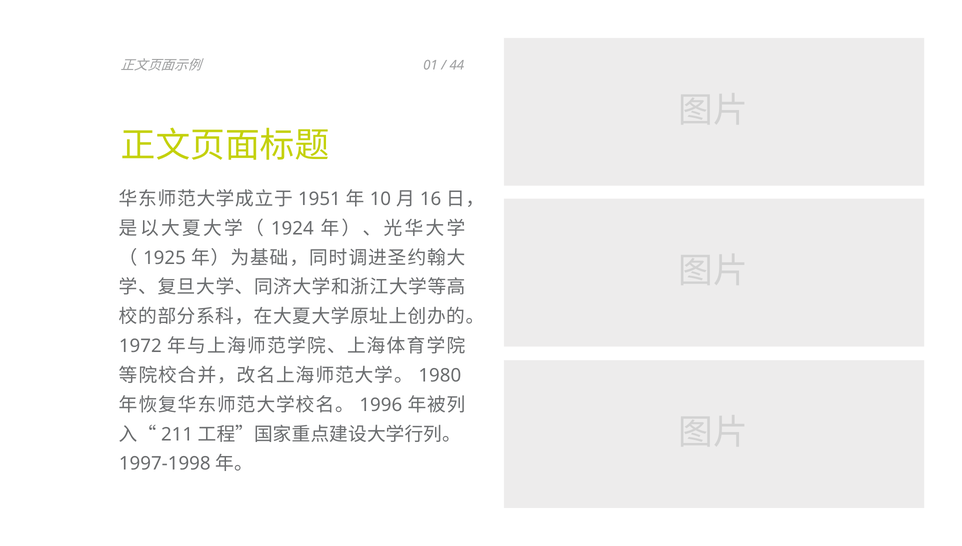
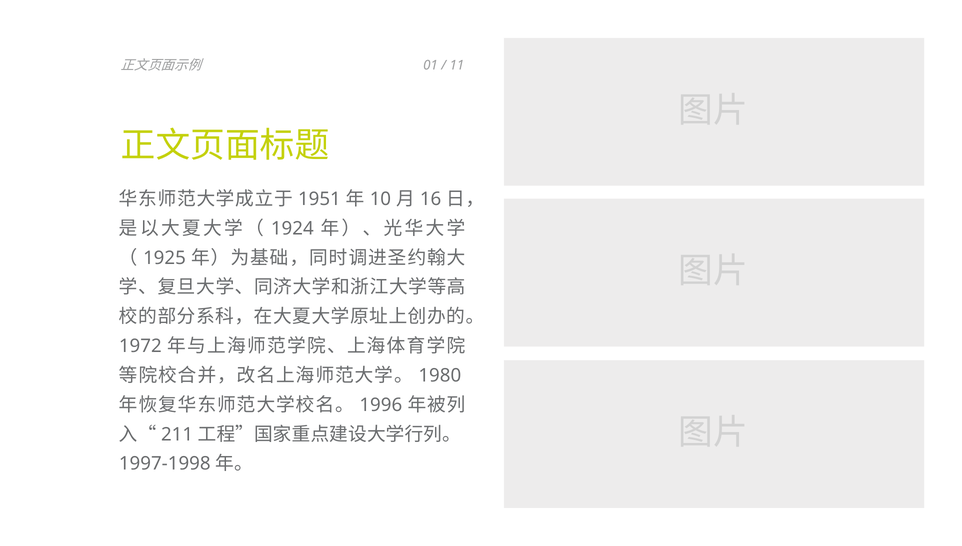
44: 44 -> 11
